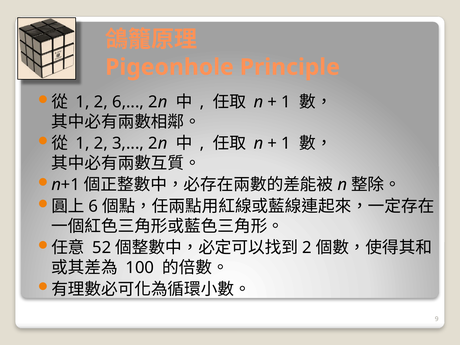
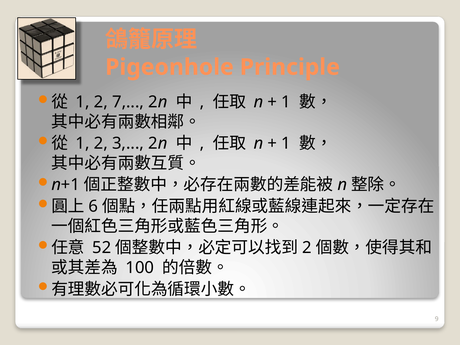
2 6: 6 -> 7
